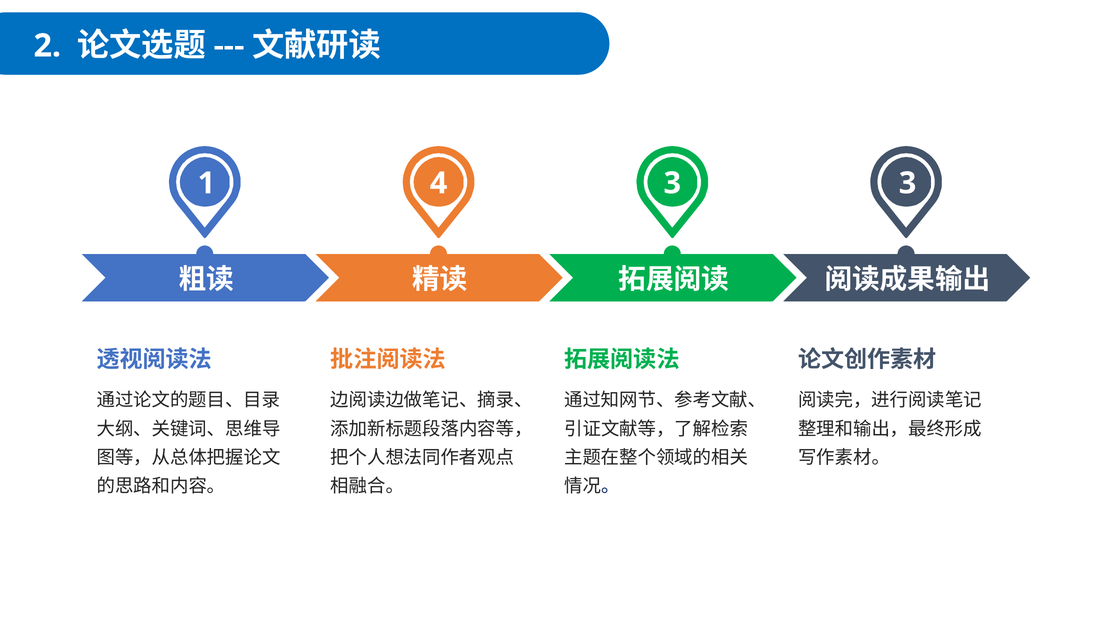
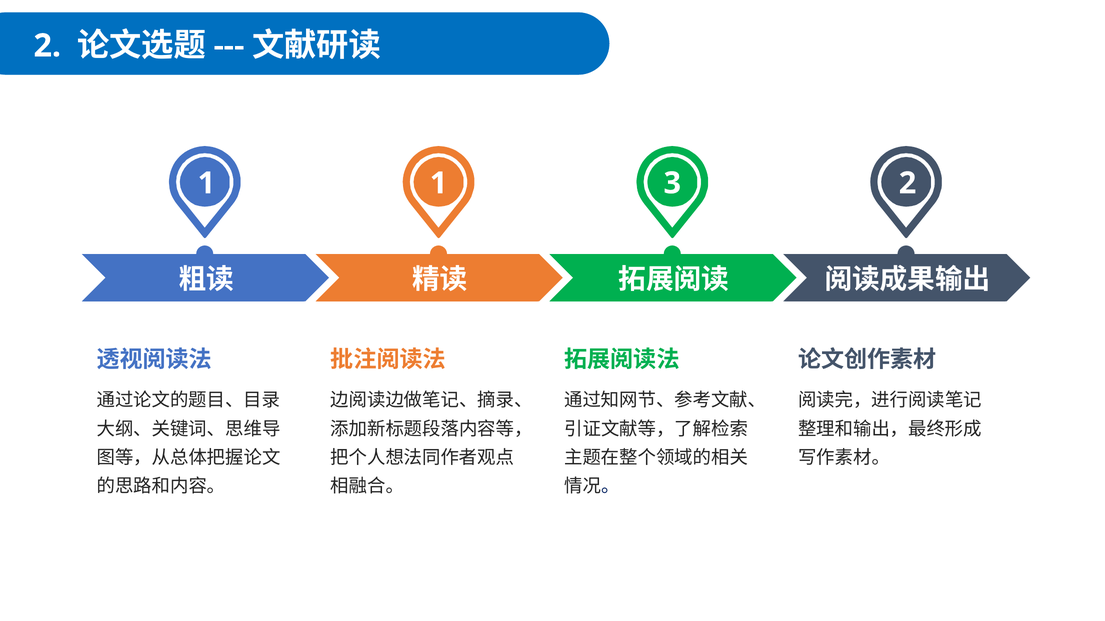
1 4: 4 -> 1
3 3: 3 -> 2
